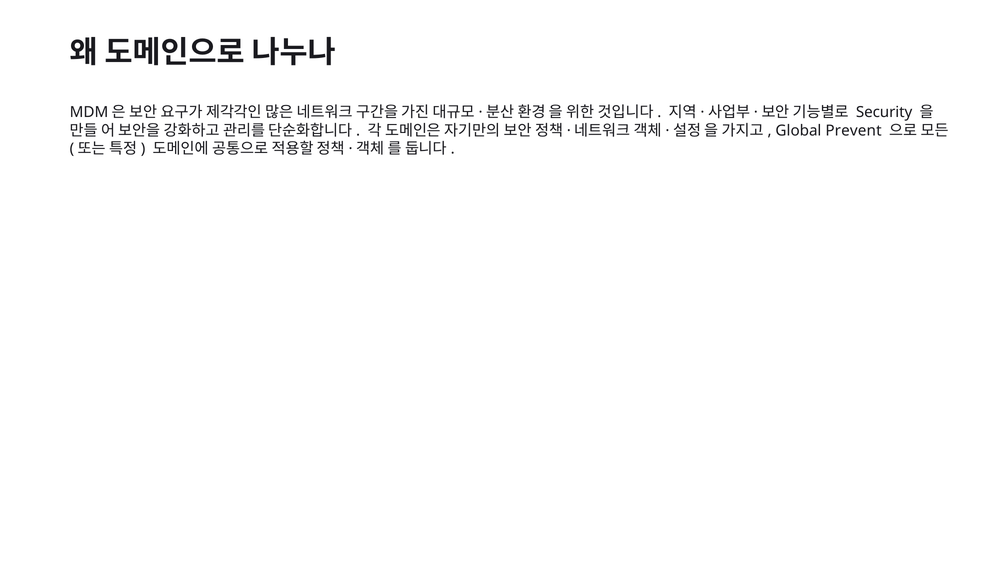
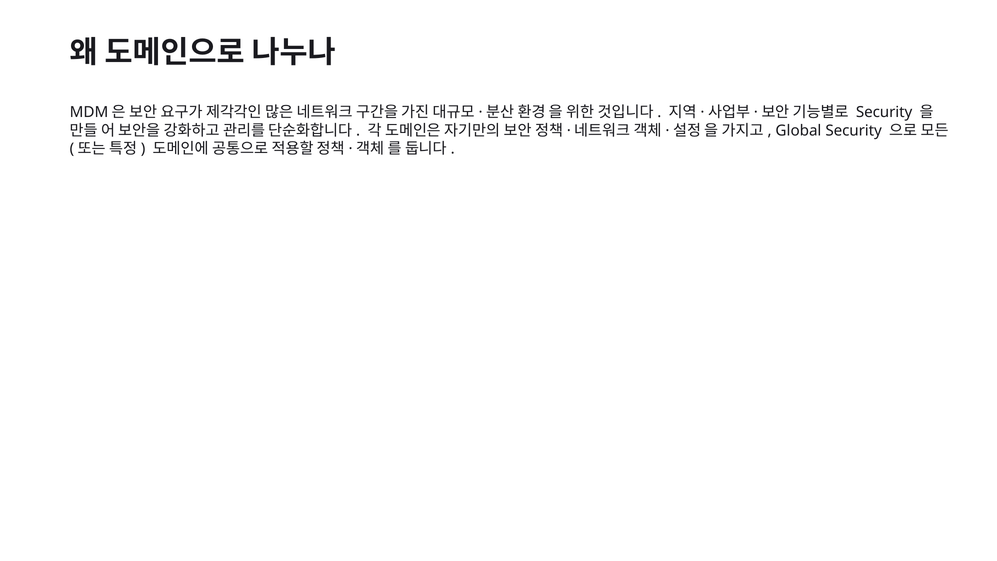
Global Prevent: Prevent -> Security
